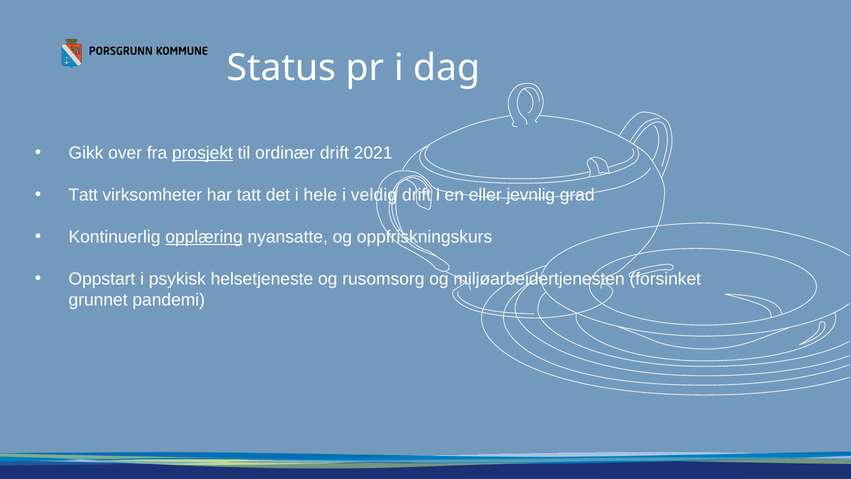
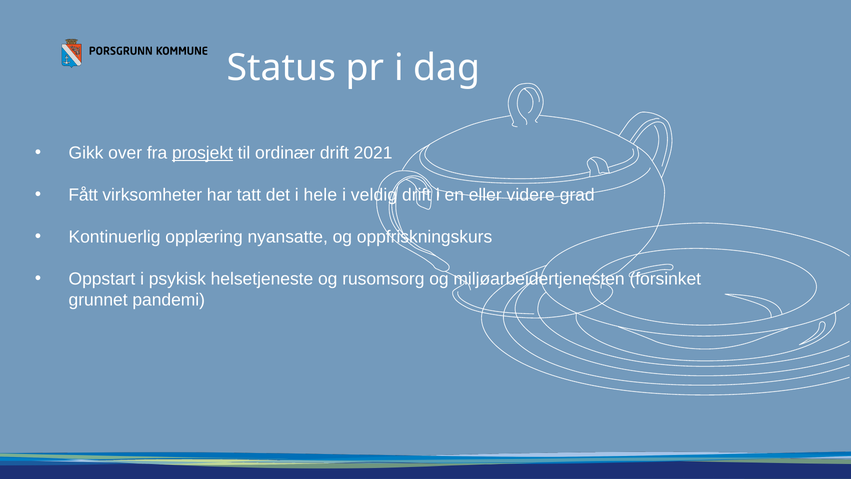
Tatt at (83, 195): Tatt -> Fått
jevnlig: jevnlig -> videre
opplæring underline: present -> none
